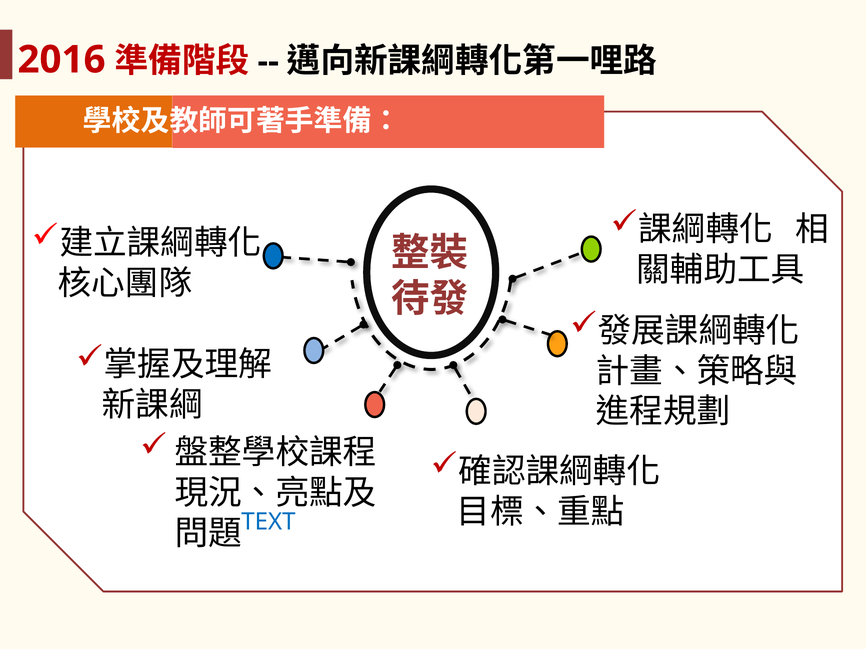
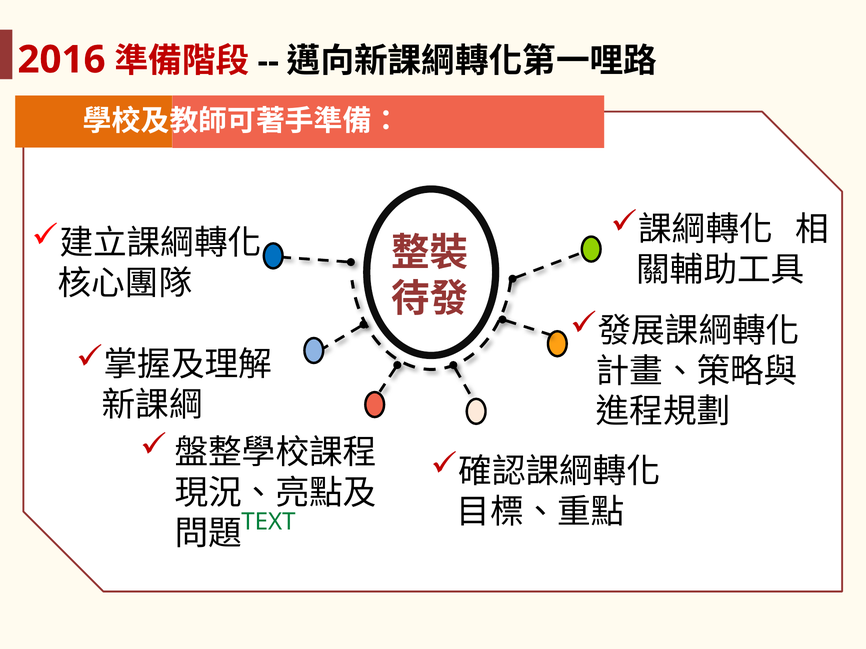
TEXT colour: blue -> green
